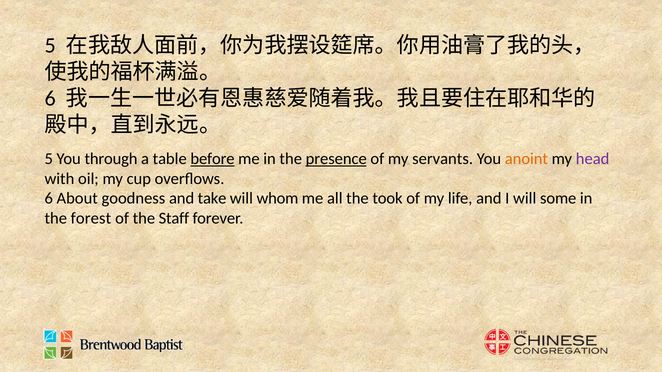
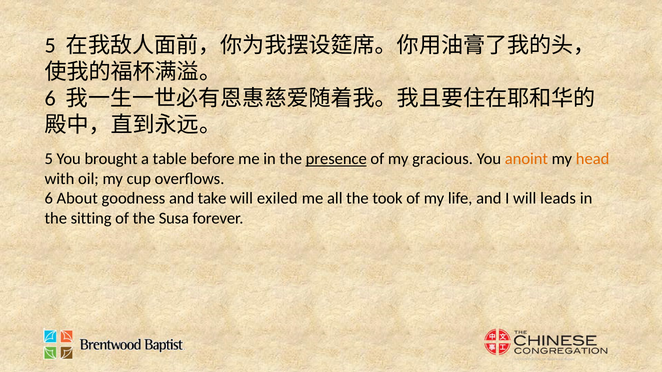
through: through -> brought
before underline: present -> none
servants: servants -> gracious
head colour: purple -> orange
whom: whom -> exiled
some: some -> leads
forest: forest -> sitting
Staff: Staff -> Susa
